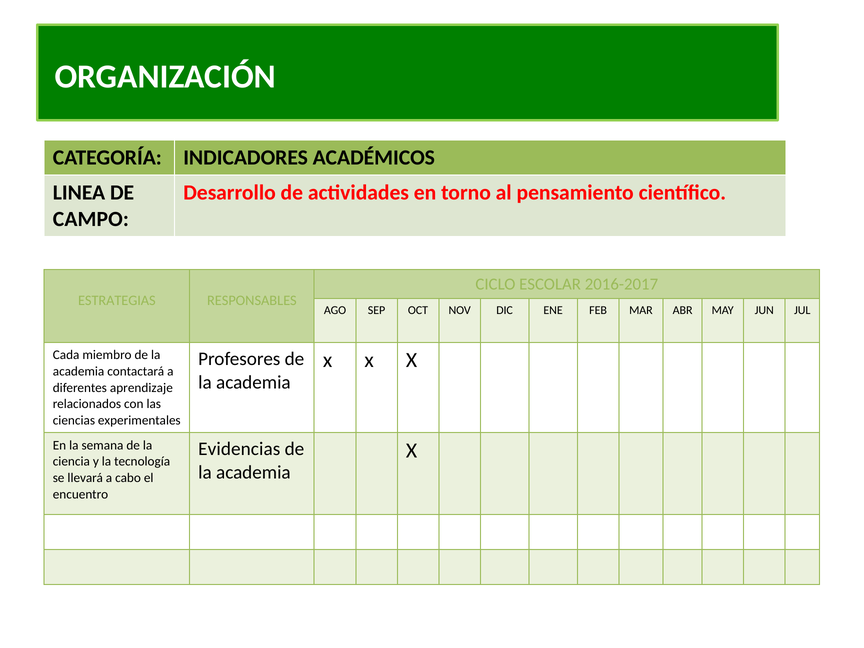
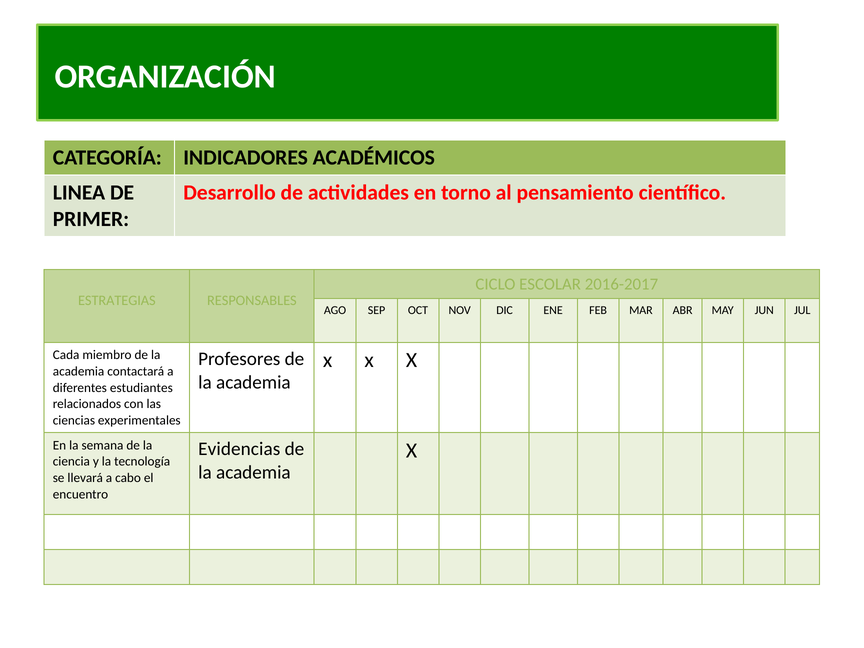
CAMPO: CAMPO -> PRIMER
aprendizaje: aprendizaje -> estudiantes
